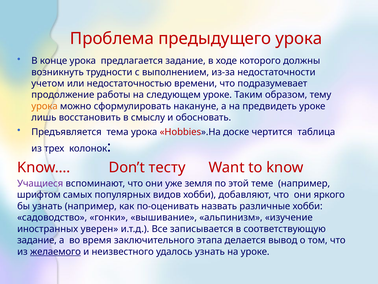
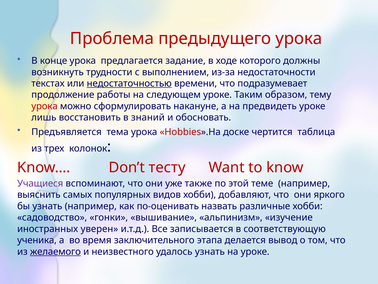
учетом: учетом -> текстах
недостаточностью underline: none -> present
урока at (45, 106) colour: orange -> red
смыслу: смыслу -> знаний
земля: земля -> также
шрифтом: шрифтом -> выяснить
задание at (37, 240): задание -> ученика
